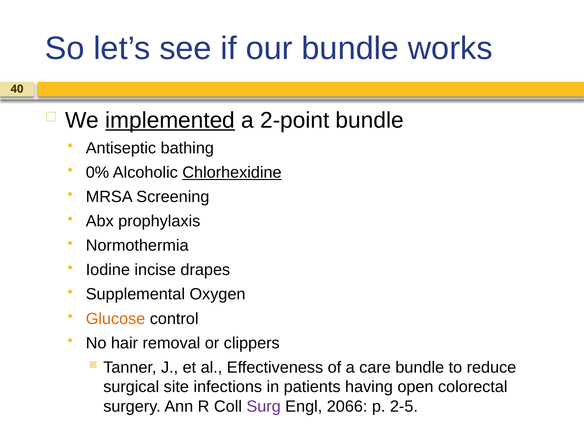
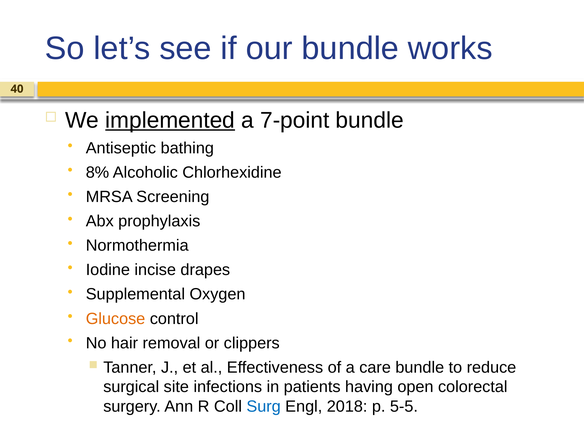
2-point: 2-point -> 7-point
0%: 0% -> 8%
Chlorhexidine underline: present -> none
Surg colour: purple -> blue
2066: 2066 -> 2018
2-5: 2-5 -> 5-5
